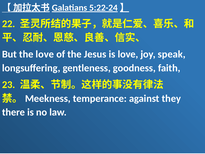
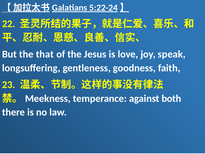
the love: love -> that
they: they -> both
